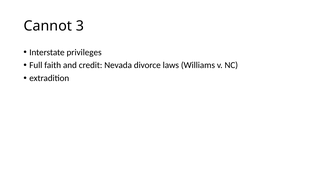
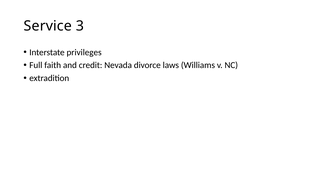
Cannot: Cannot -> Service
